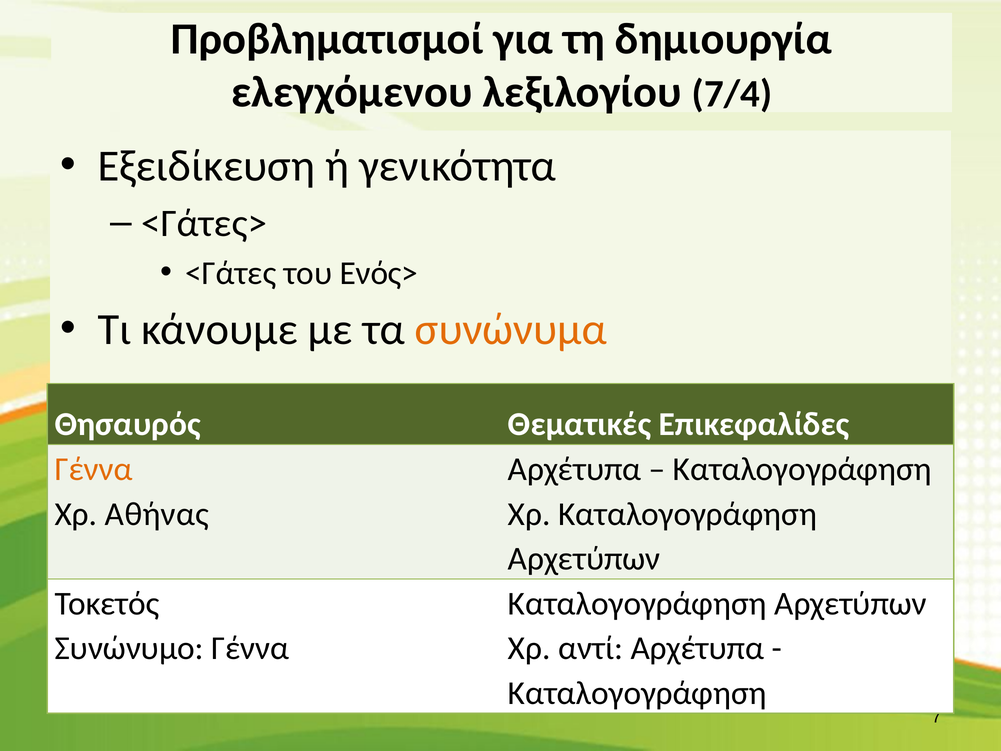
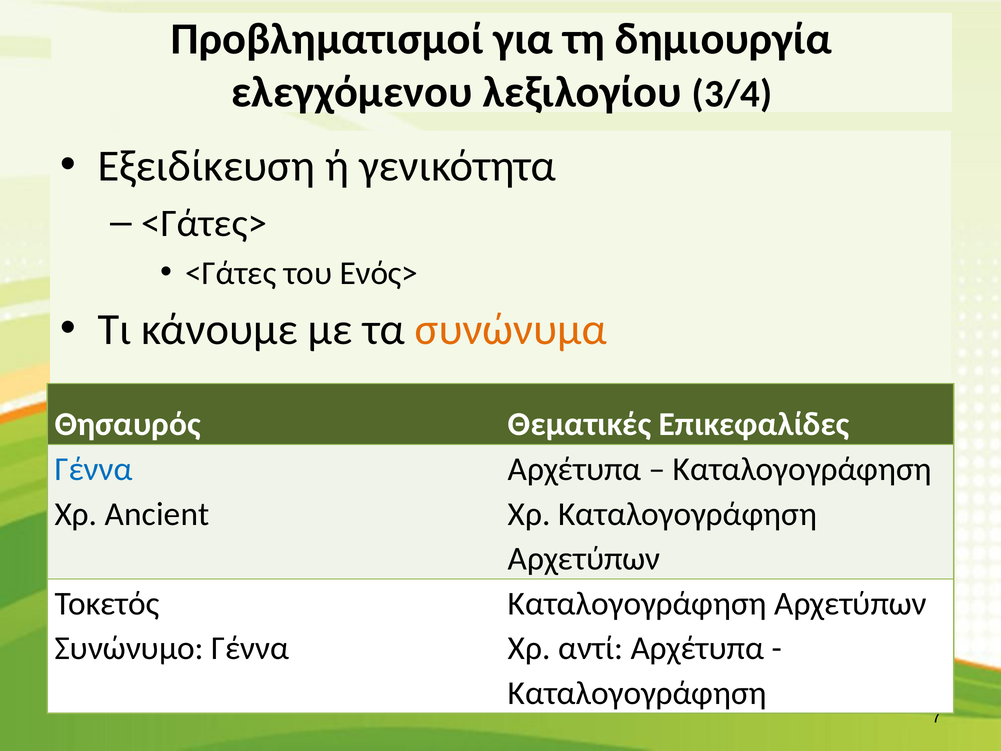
7/4: 7/4 -> 3/4
Γέννα at (94, 469) colour: orange -> blue
Αθήνας: Αθήνας -> Ancient
